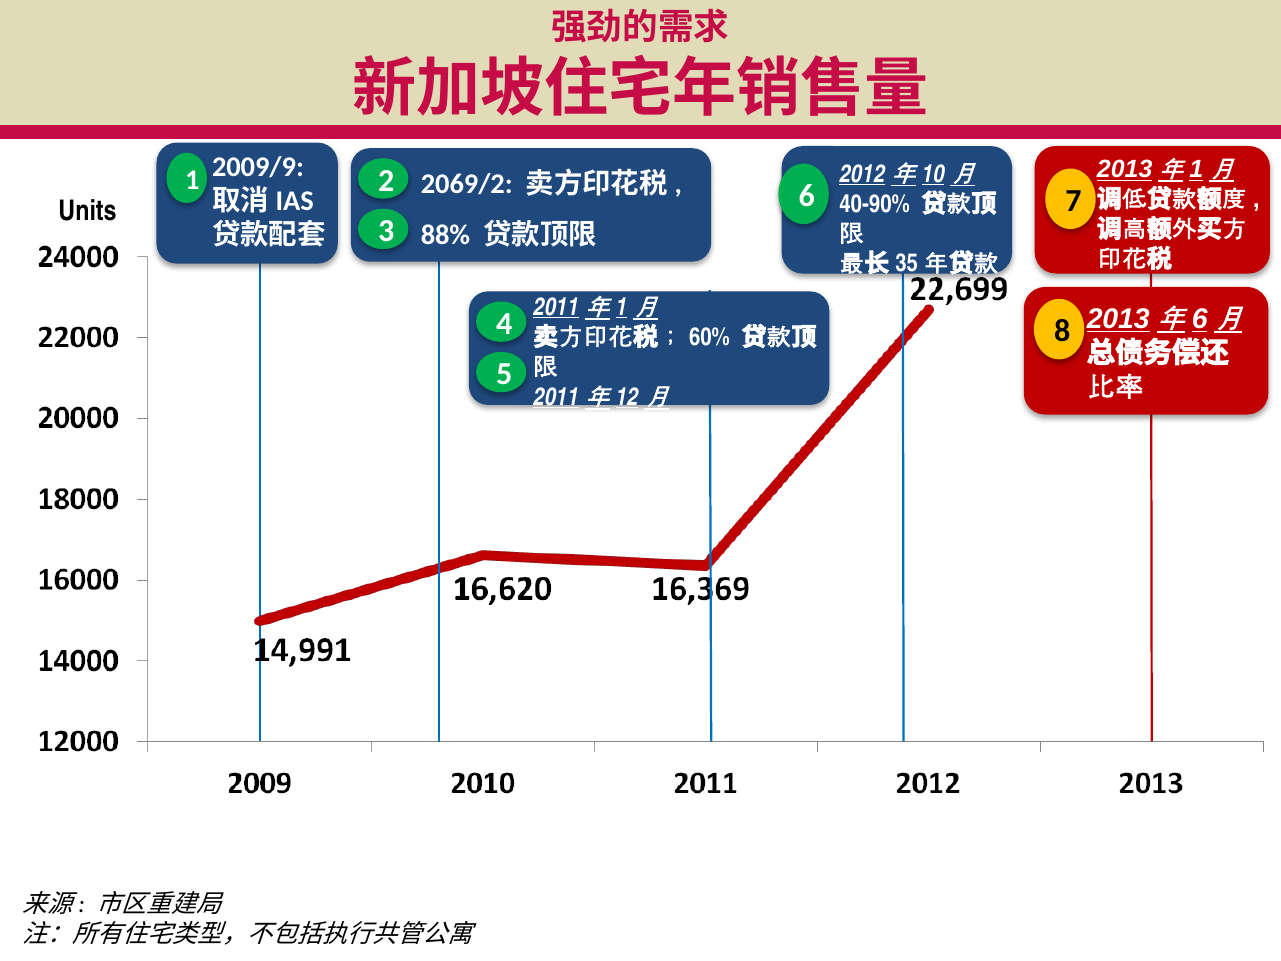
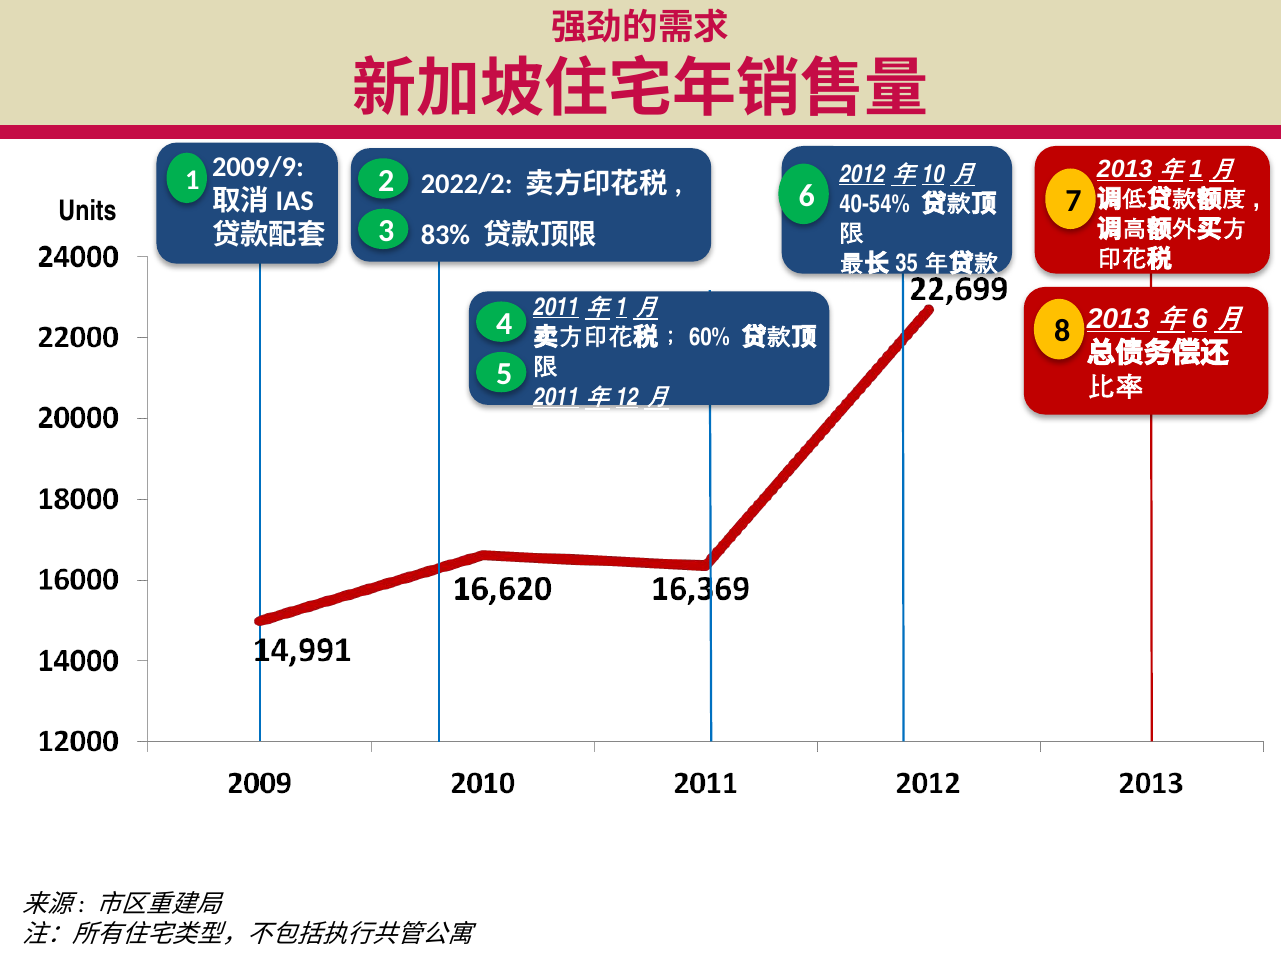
2069/2: 2069/2 -> 2022/2
40-90%: 40-90% -> 40-54%
88%: 88% -> 83%
